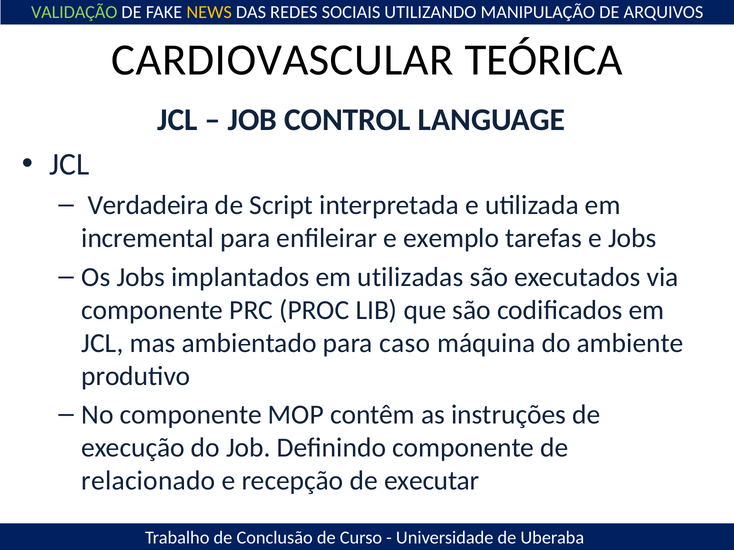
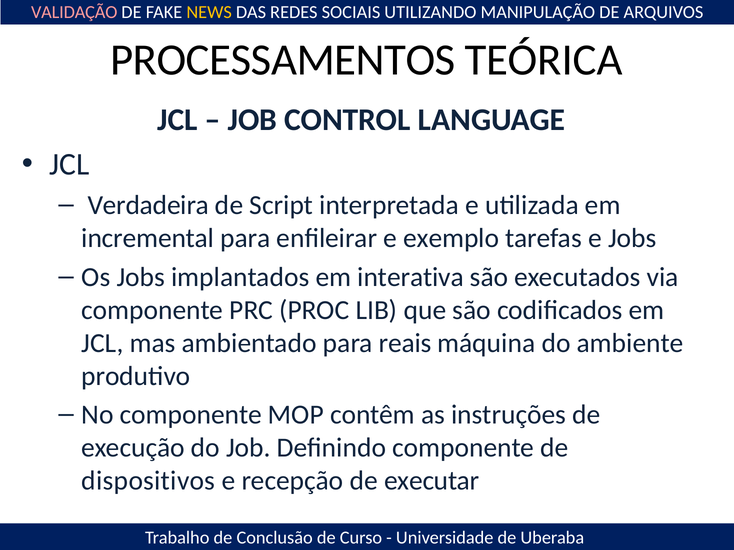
VALIDAÇÃO colour: light green -> pink
CARDIOVASCULAR: CARDIOVASCULAR -> PROCESSAMENTOS
utilizadas: utilizadas -> interativa
caso: caso -> reais
relacionado: relacionado -> dispositivos
